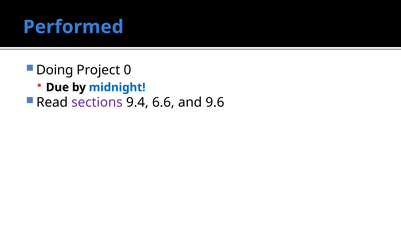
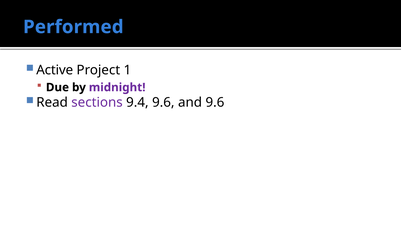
Doing: Doing -> Active
0: 0 -> 1
midnight colour: blue -> purple
9.4 6.6: 6.6 -> 9.6
